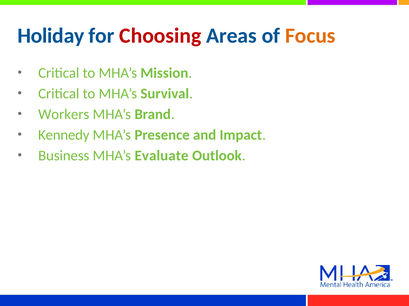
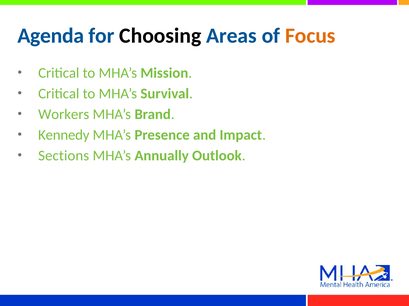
Holiday: Holiday -> Agenda
Choosing colour: red -> black
Business: Business -> Sections
Evaluate: Evaluate -> Annually
